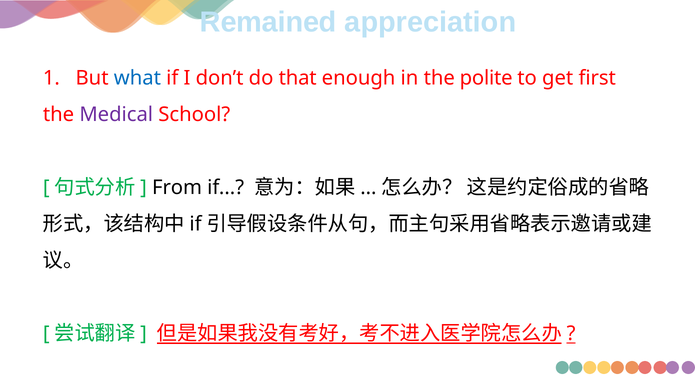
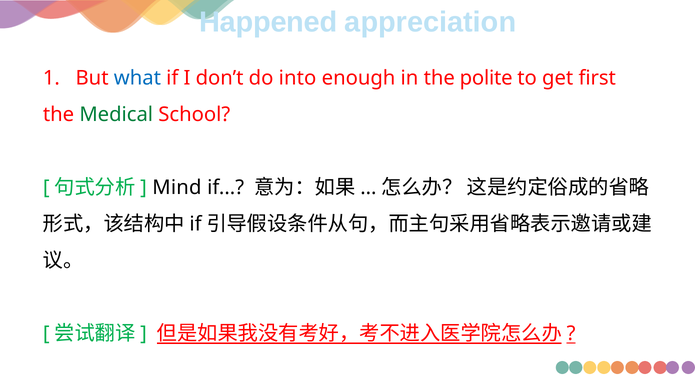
Remained: Remained -> Happened
that: that -> into
Medical colour: purple -> green
From: From -> Mind
